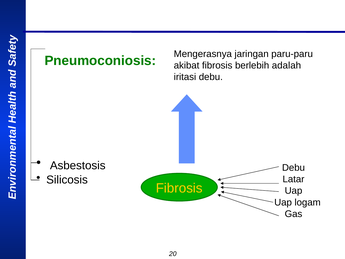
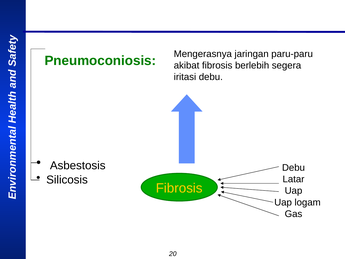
adalah: adalah -> segera
